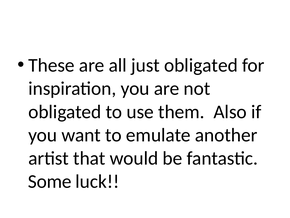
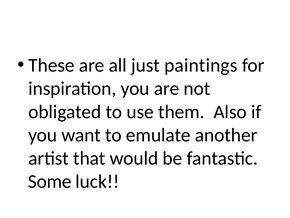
just obligated: obligated -> paintings
